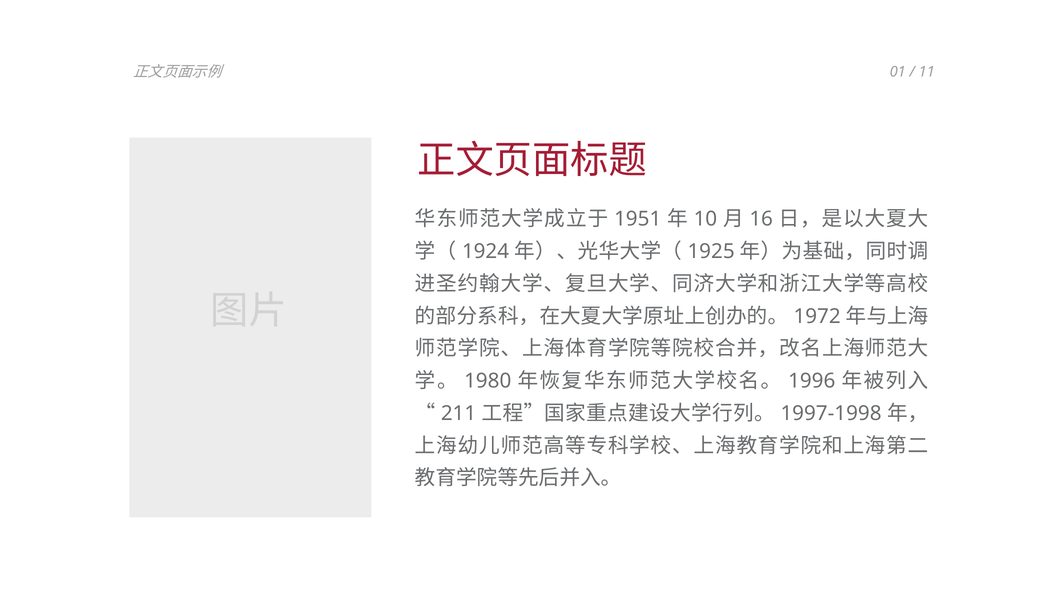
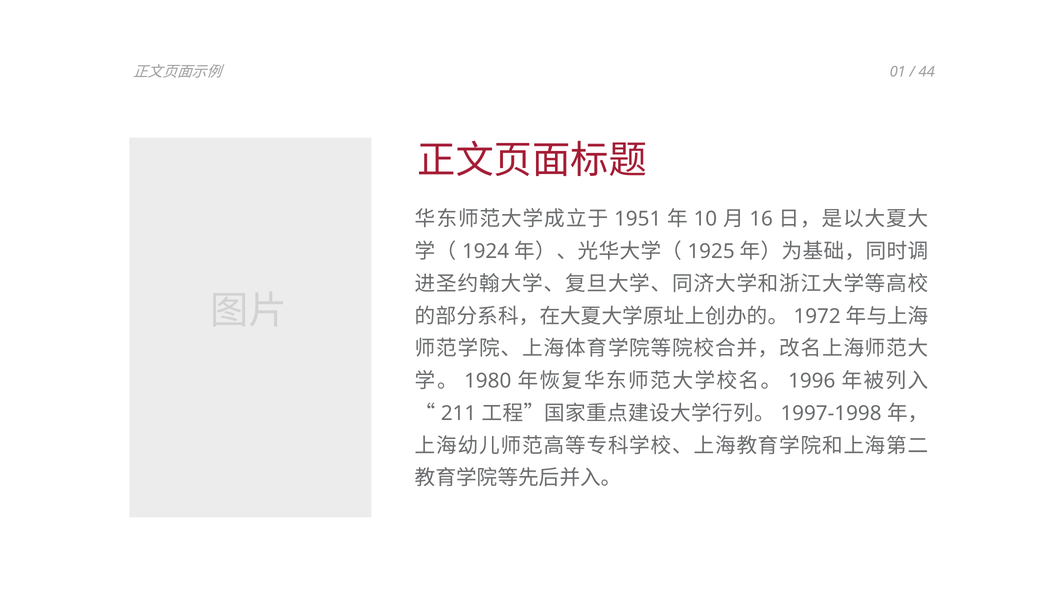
11: 11 -> 44
